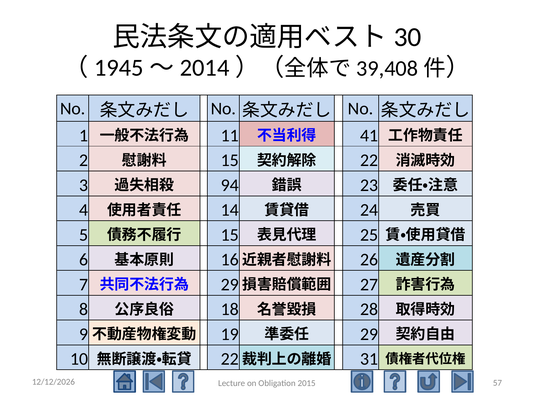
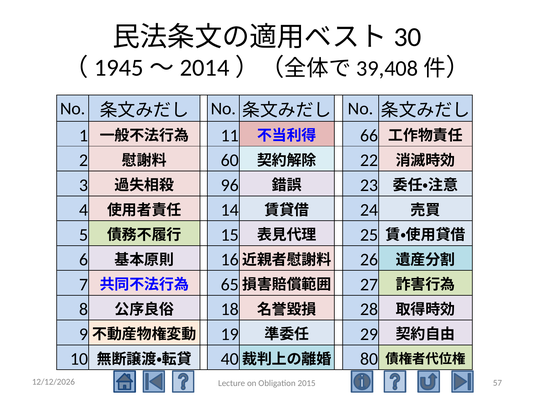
41: 41 -> 66
15 at (230, 161): 15 -> 60
94: 94 -> 96
29 at (230, 285): 29 -> 65
22 at (230, 360): 22 -> 40
31: 31 -> 80
